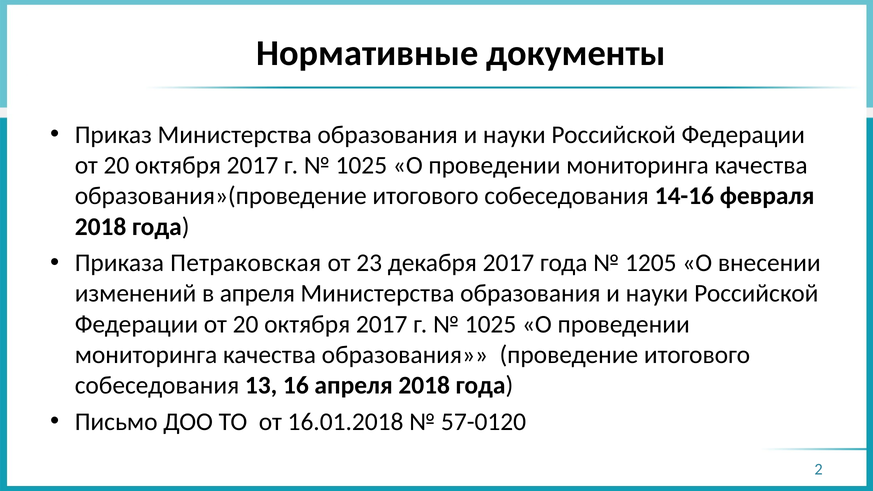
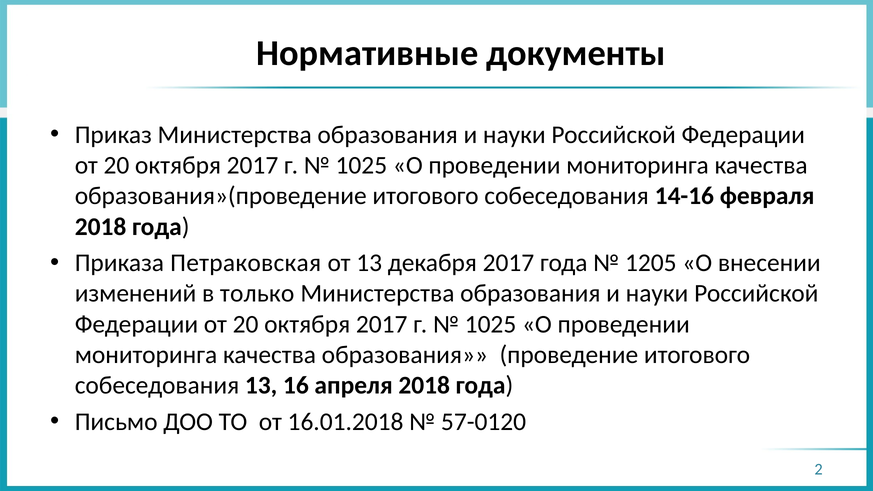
от 23: 23 -> 13
в апреля: апреля -> только
